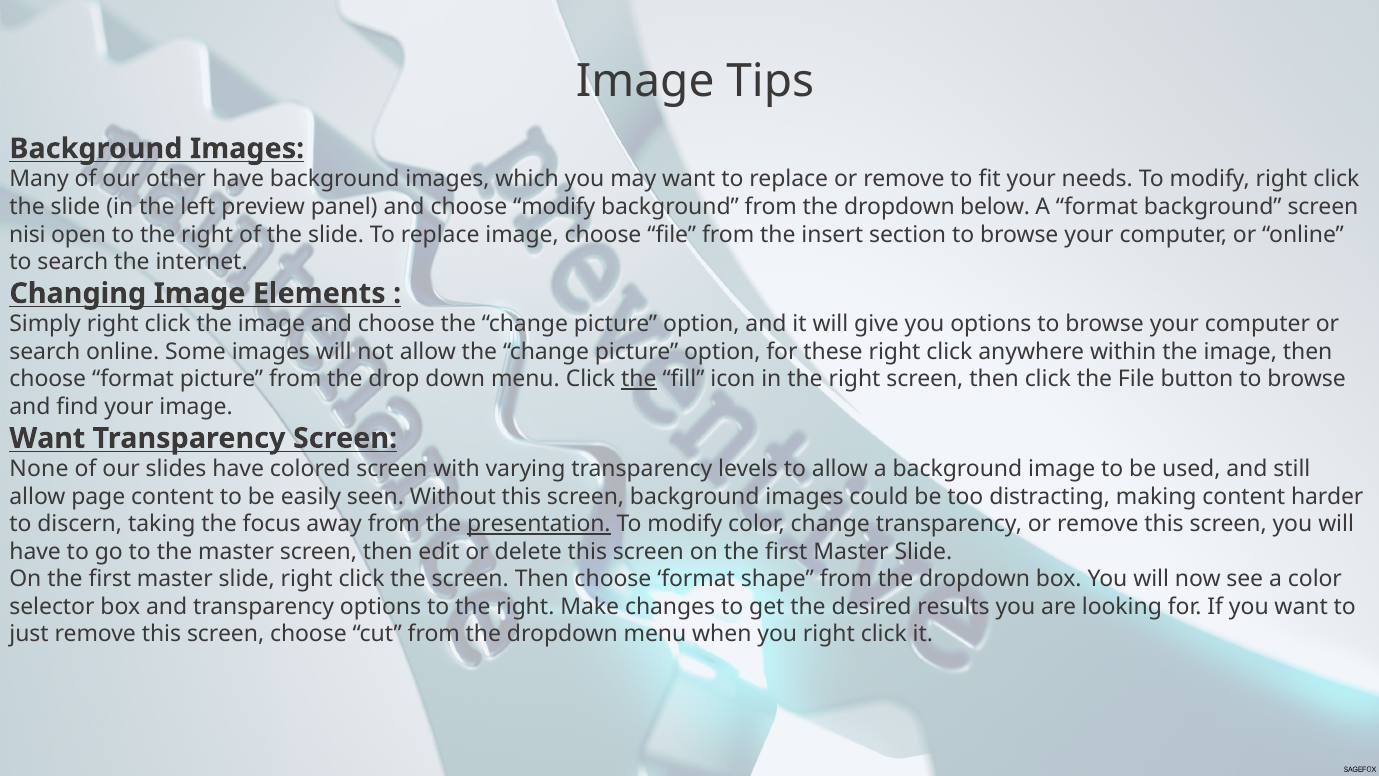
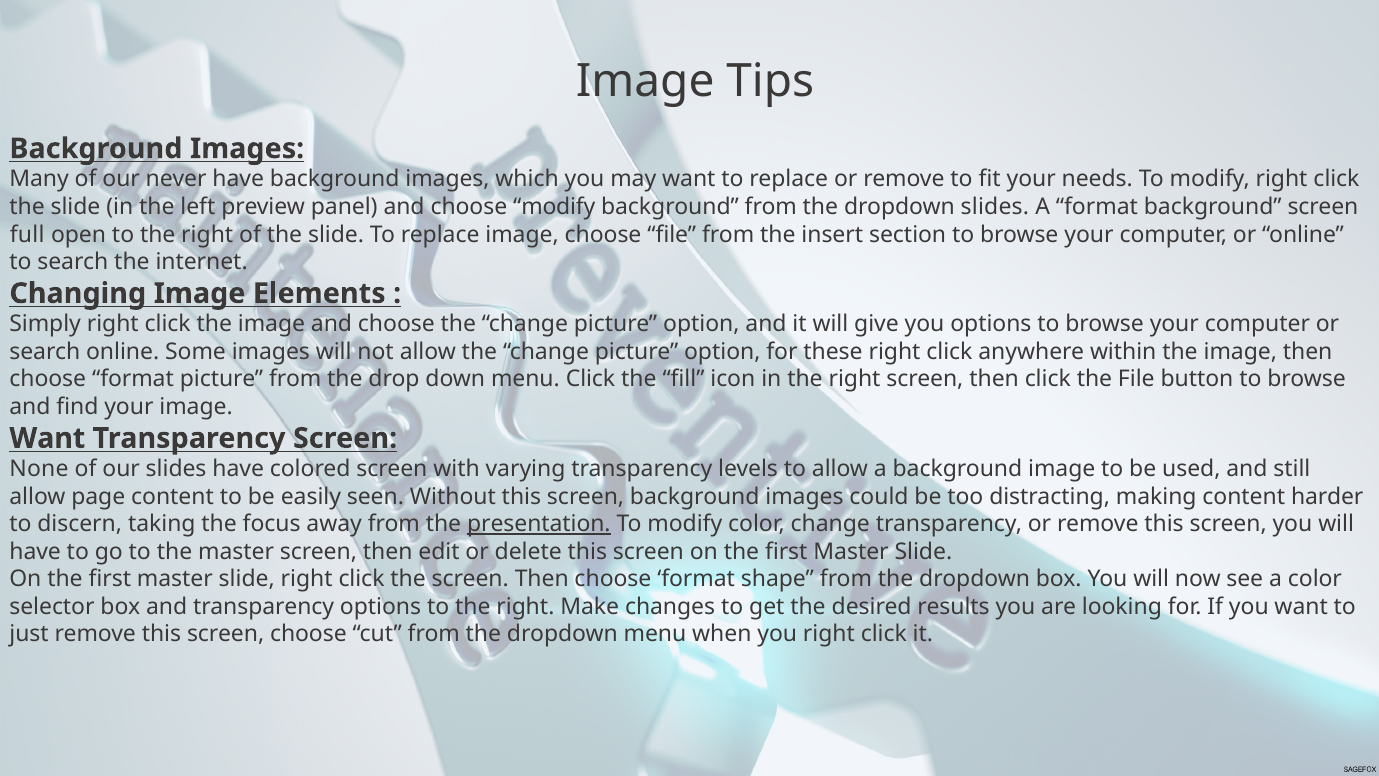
other: other -> never
dropdown below: below -> slides
nisi: nisi -> full
the at (639, 379) underline: present -> none
